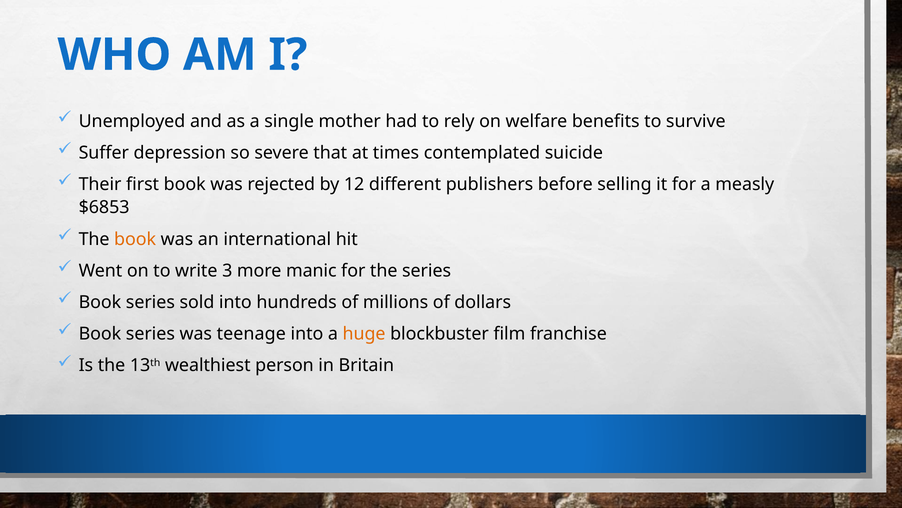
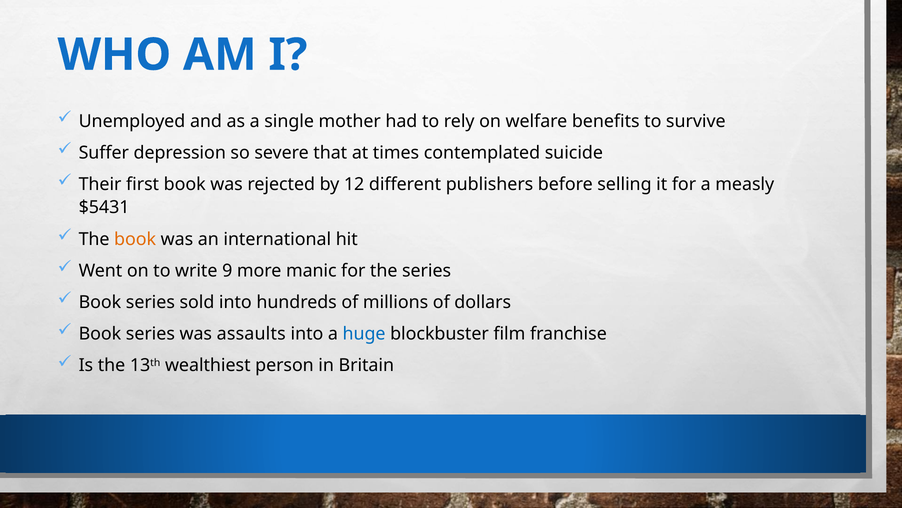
$6853: $6853 -> $5431
3: 3 -> 9
teenage: teenage -> assaults
huge colour: orange -> blue
